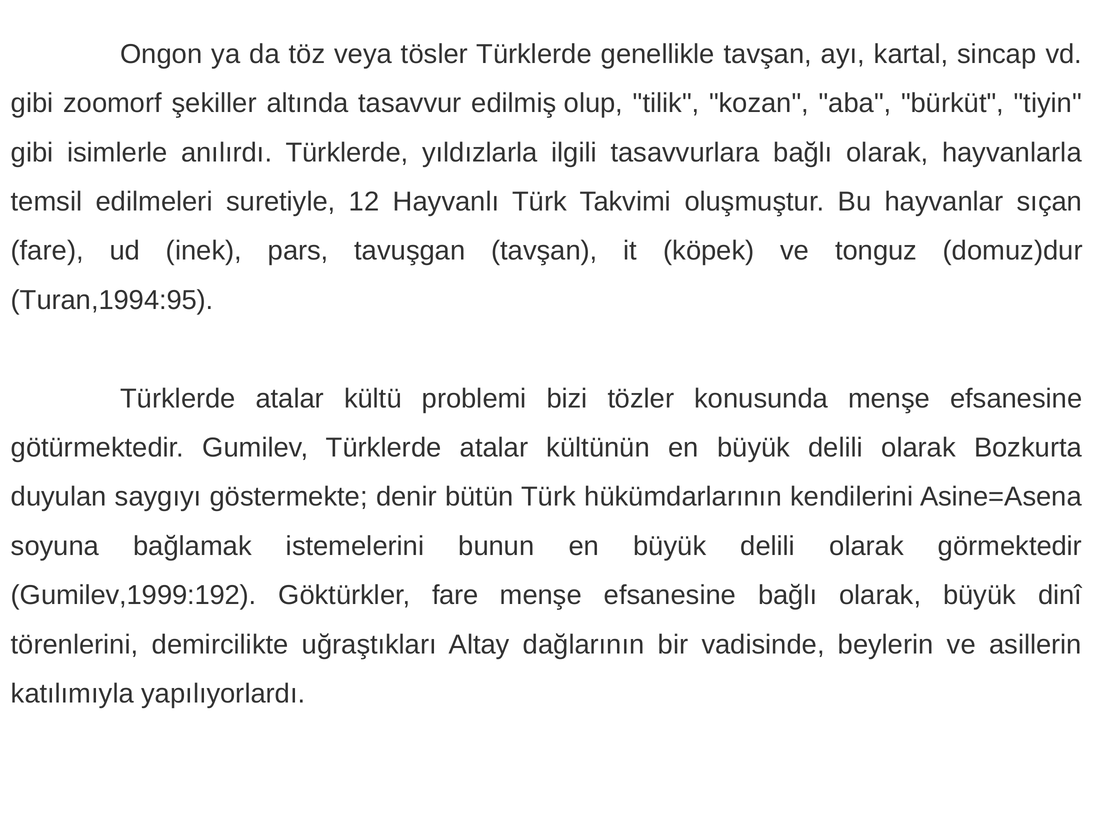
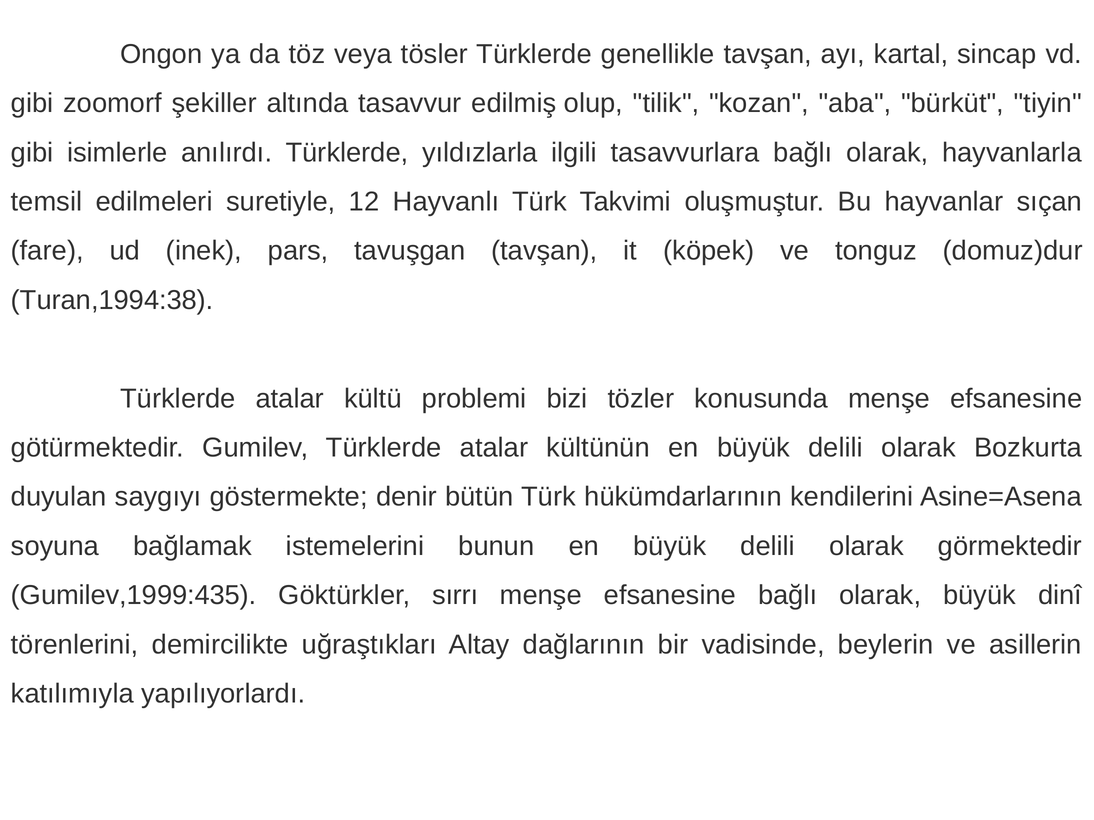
Turan,1994:95: Turan,1994:95 -> Turan,1994:38
Gumilev,1999:192: Gumilev,1999:192 -> Gumilev,1999:435
Göktürkler fare: fare -> sırrı
